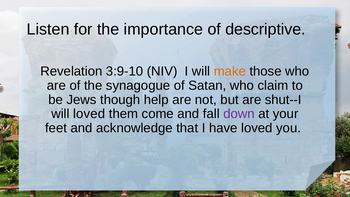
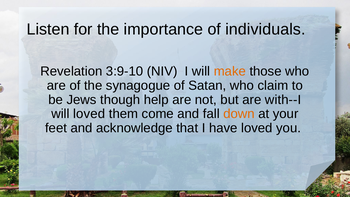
descriptive: descriptive -> individuals
shut--I: shut--I -> with--I
down colour: purple -> orange
